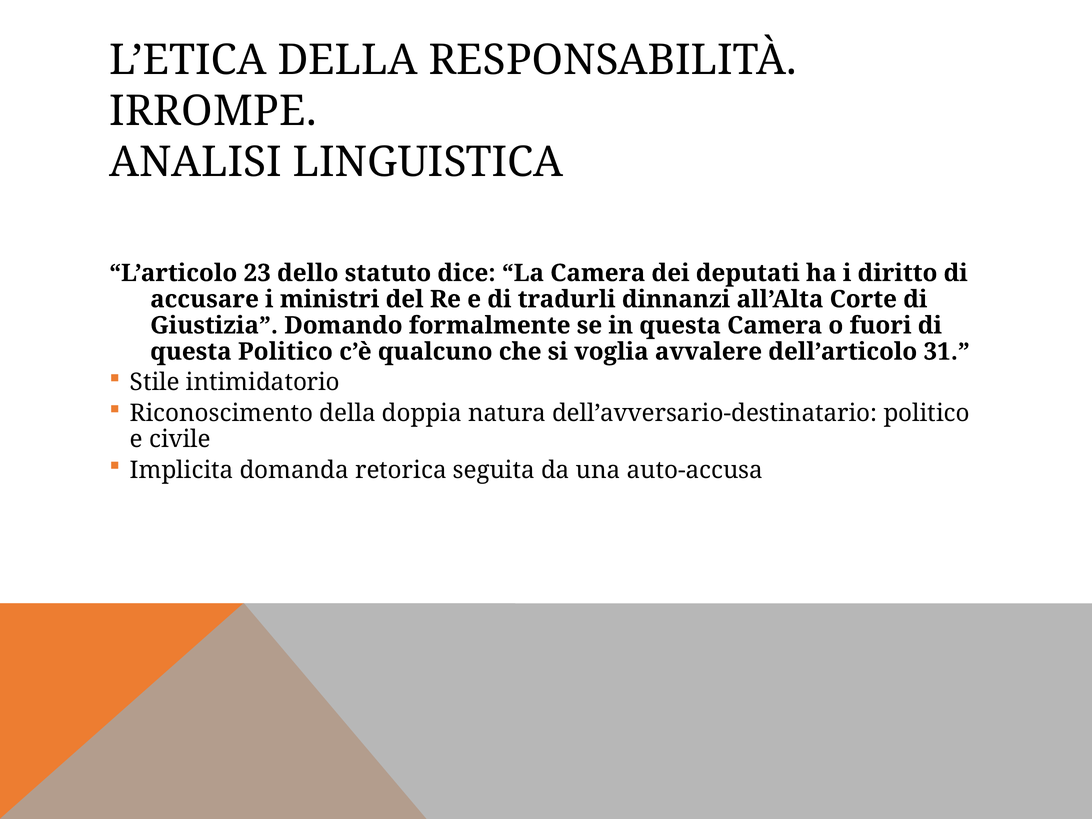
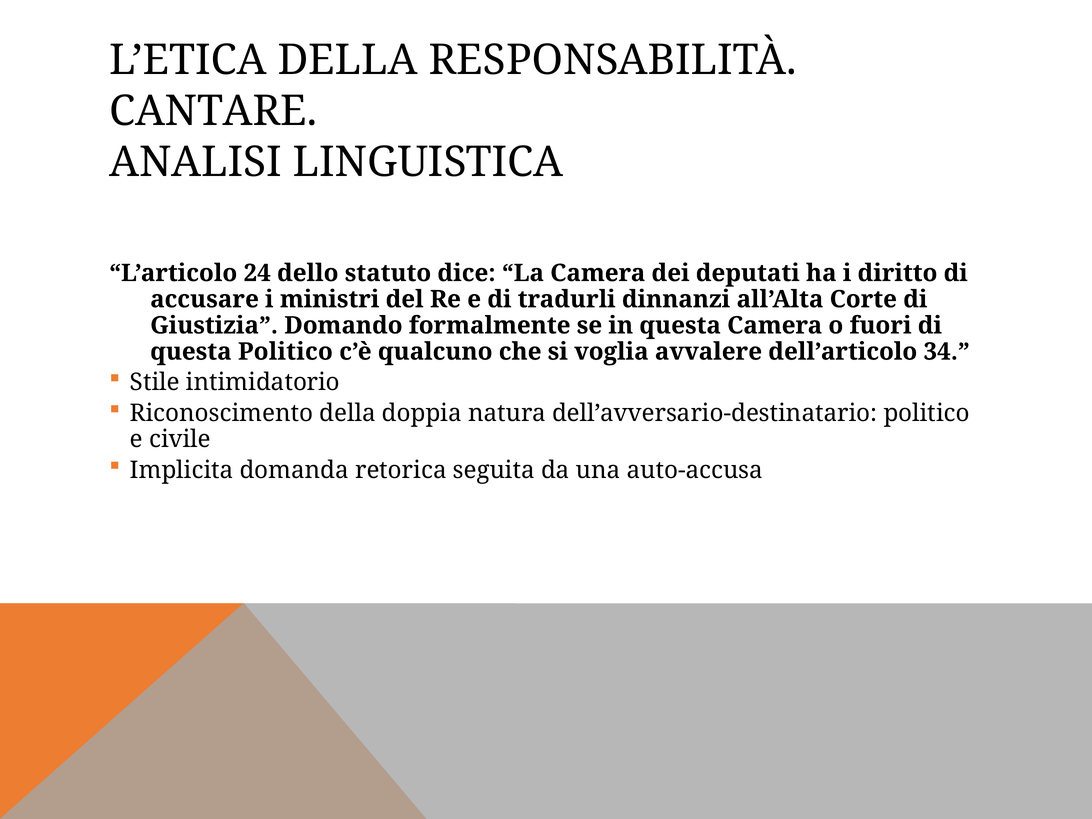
IRROMPE: IRROMPE -> CANTARE
23: 23 -> 24
31: 31 -> 34
